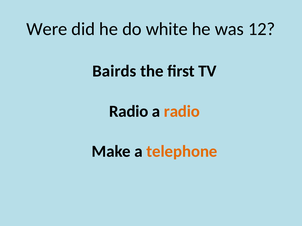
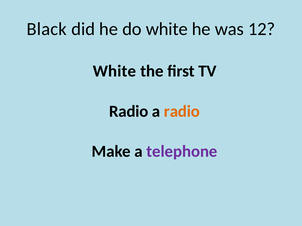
Were: Were -> Black
Bairds at (114, 71): Bairds -> White
telephone colour: orange -> purple
